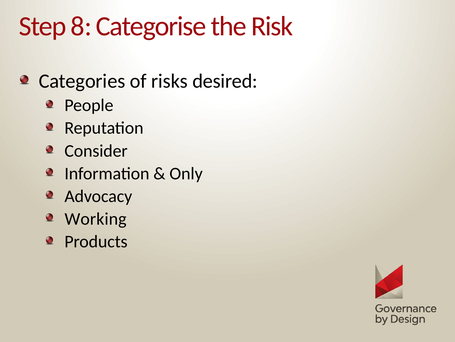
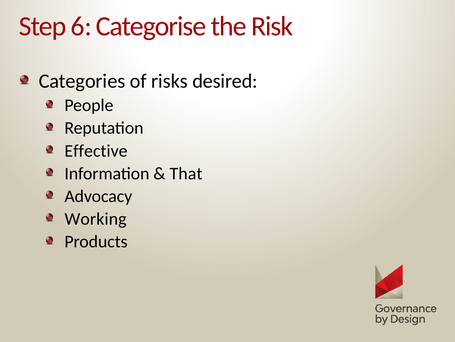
8: 8 -> 6
Consider: Consider -> Effective
Only: Only -> That
